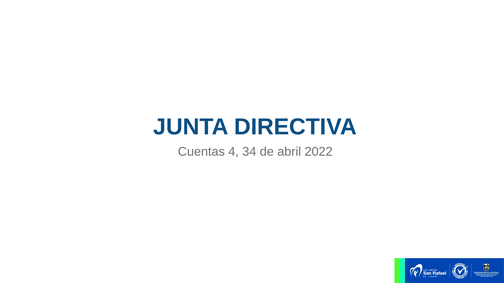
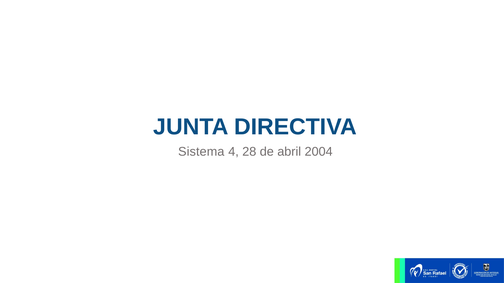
Cuentas: Cuentas -> Sistema
34: 34 -> 28
2022: 2022 -> 2004
